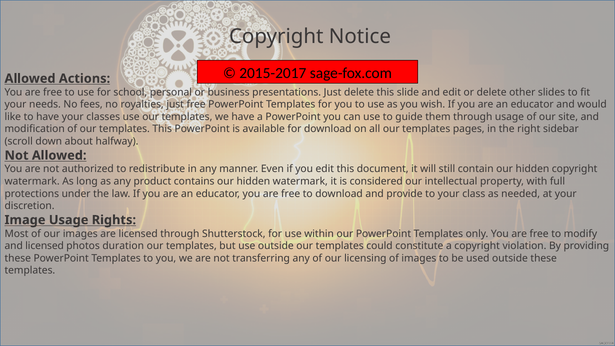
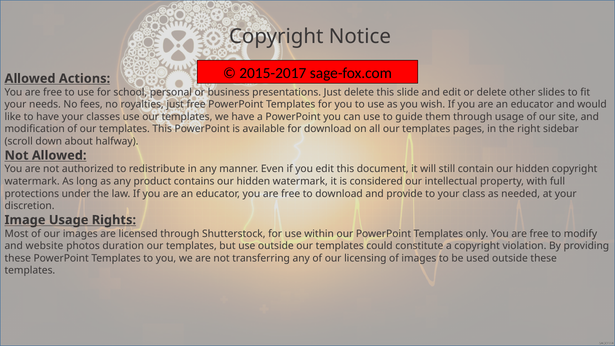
and licensed: licensed -> website
